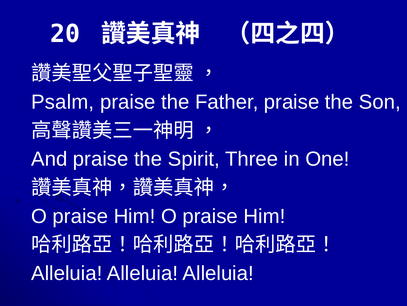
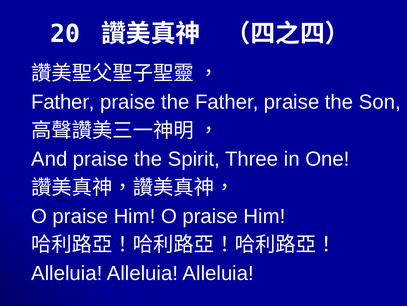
Psalm at (63, 102): Psalm -> Father
